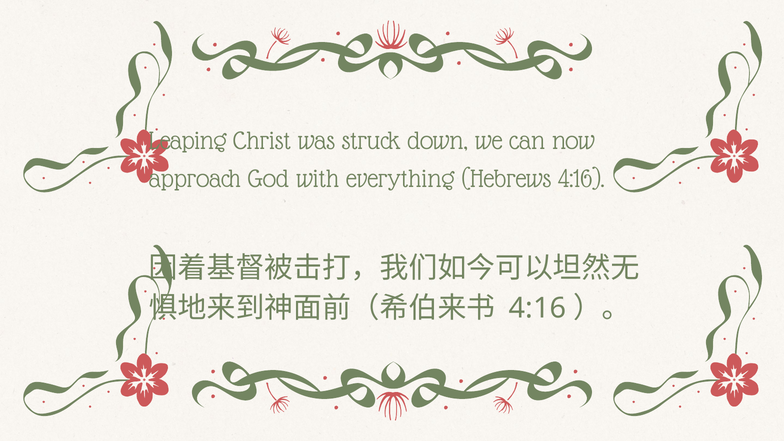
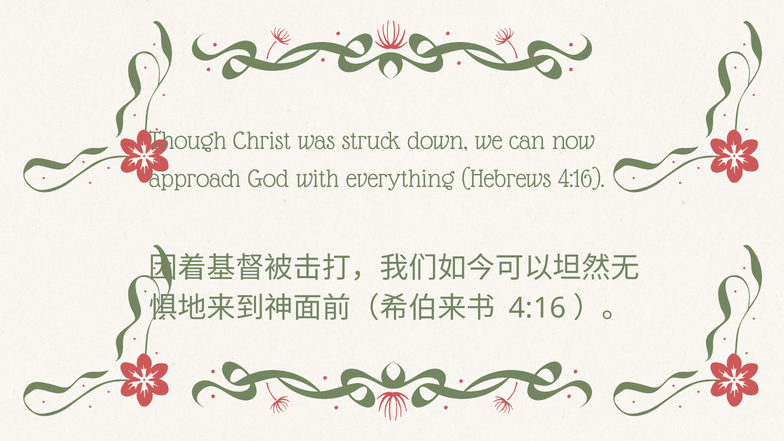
Leaping: Leaping -> Though
